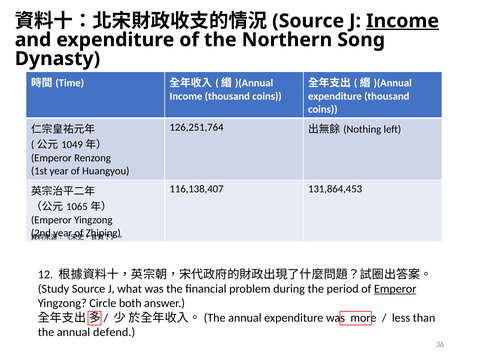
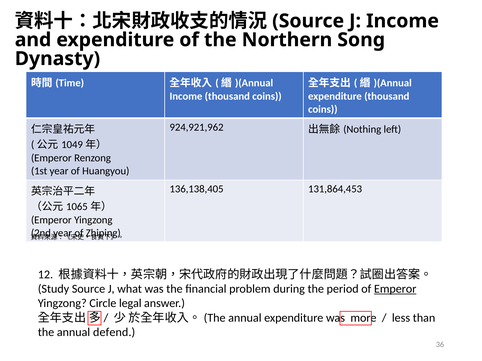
Income at (403, 21) underline: present -> none
126,251,764: 126,251,764 -> 924,921,962
116,138,407: 116,138,407 -> 136,138,405
both: both -> legal
